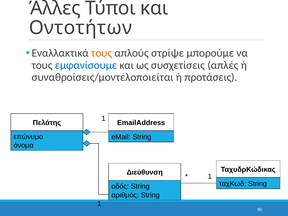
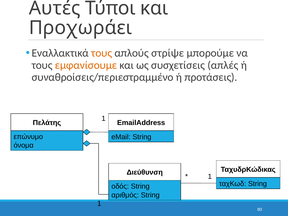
Άλλες: Άλλες -> Αυτές
Οντοτήτων: Οντοτήτων -> Προχωράει
εμφανίσουμε colour: blue -> orange
συναθροίσεις/μοντελοποιείται: συναθροίσεις/μοντελοποιείται -> συναθροίσεις/περιεστραμμένο
